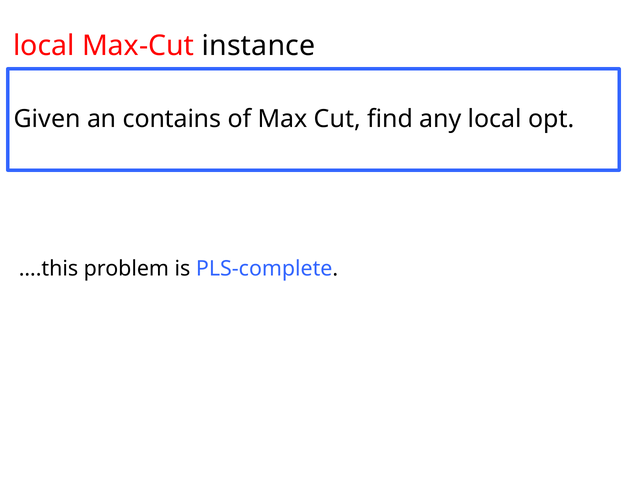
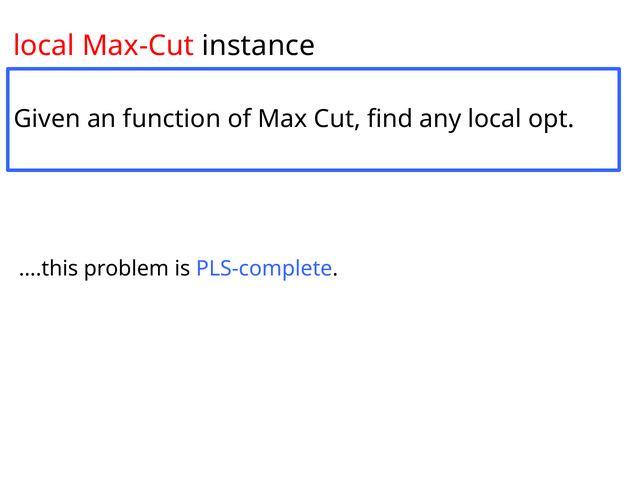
contains: contains -> function
